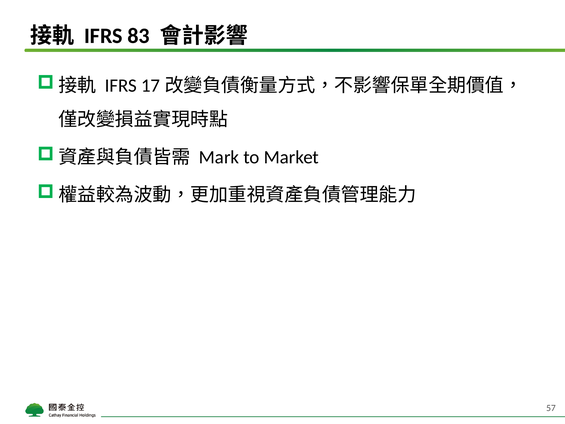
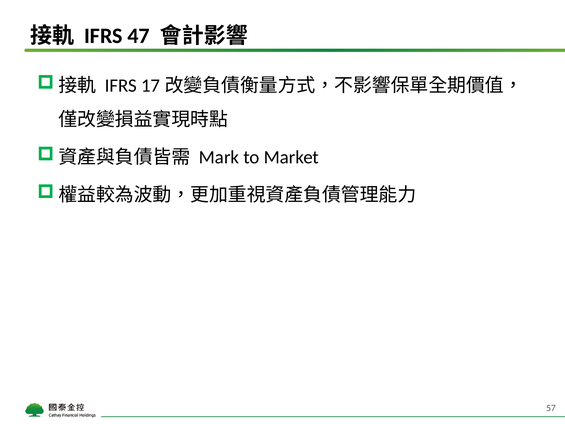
83: 83 -> 47
